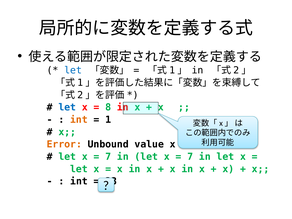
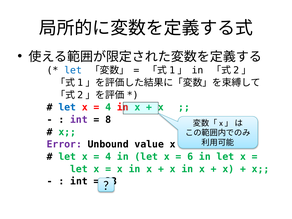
8 at (108, 107): 8 -> 4
int at (79, 120) colour: orange -> purple
1: 1 -> 8
Error colour: orange -> purple
7 at (108, 157): 7 -> 4
7 at (190, 157): 7 -> 6
